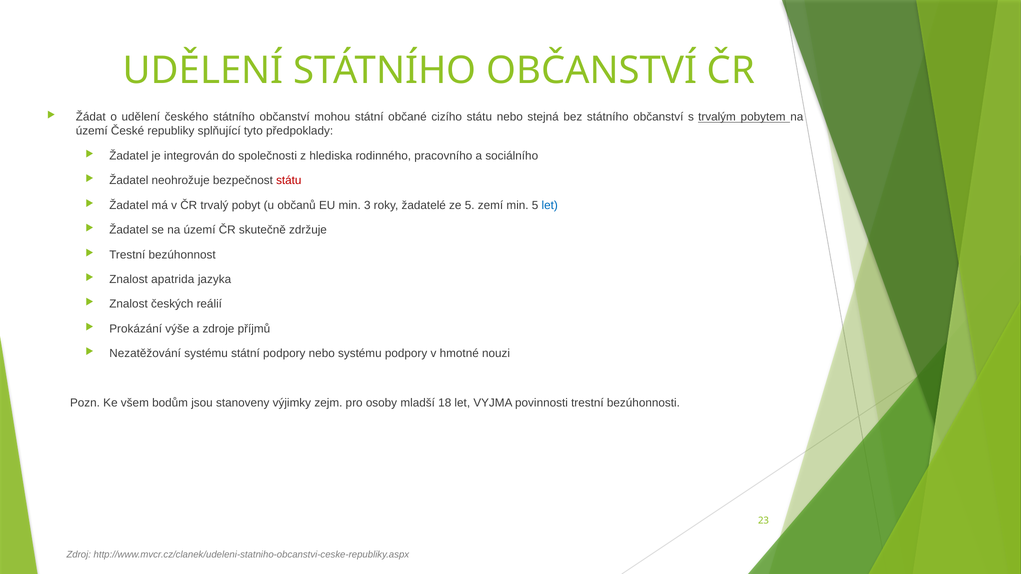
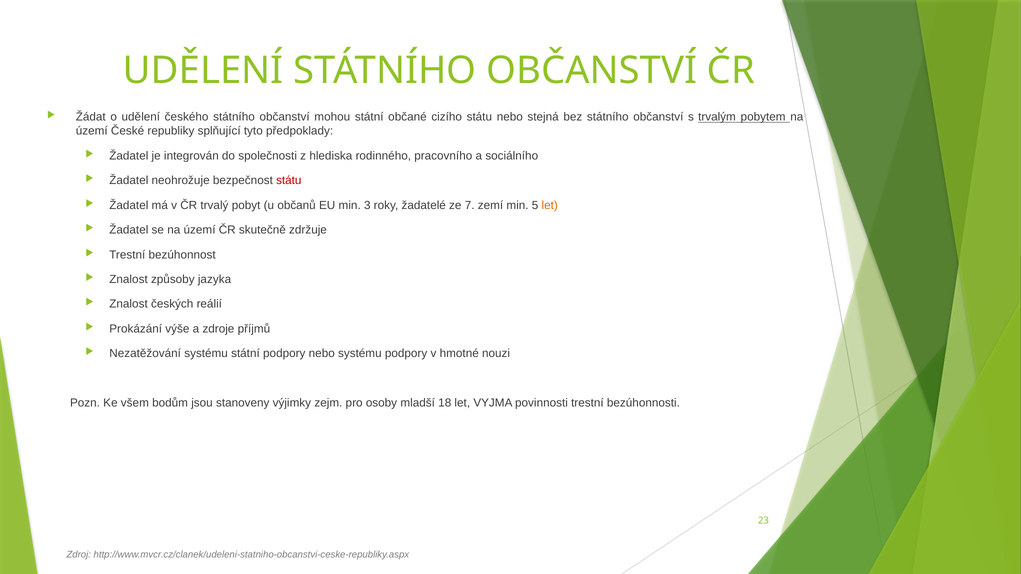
ze 5: 5 -> 7
let at (550, 205) colour: blue -> orange
apatrida: apatrida -> způsoby
